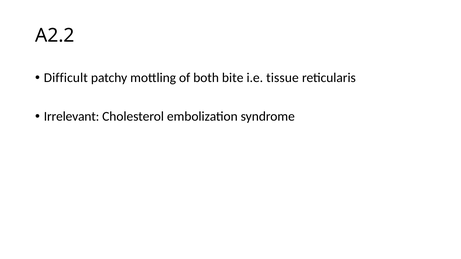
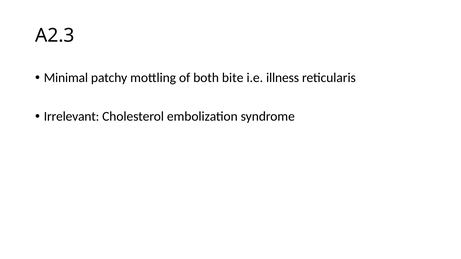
A2.2: A2.2 -> A2.3
Difficult: Difficult -> Minimal
tissue: tissue -> illness
